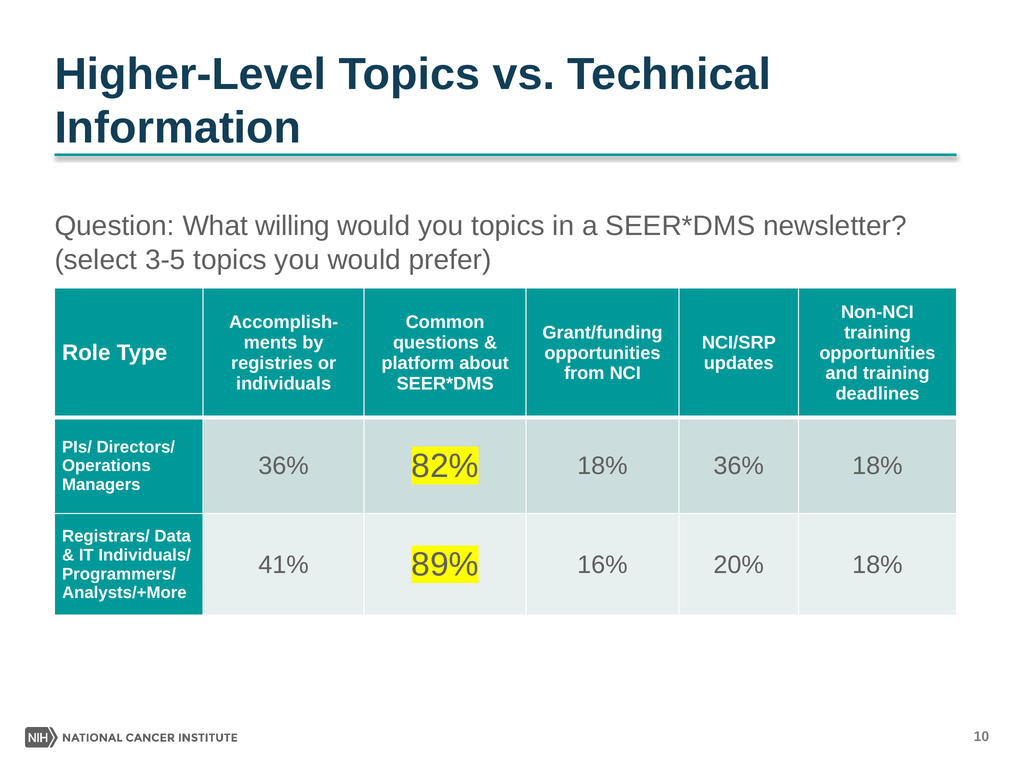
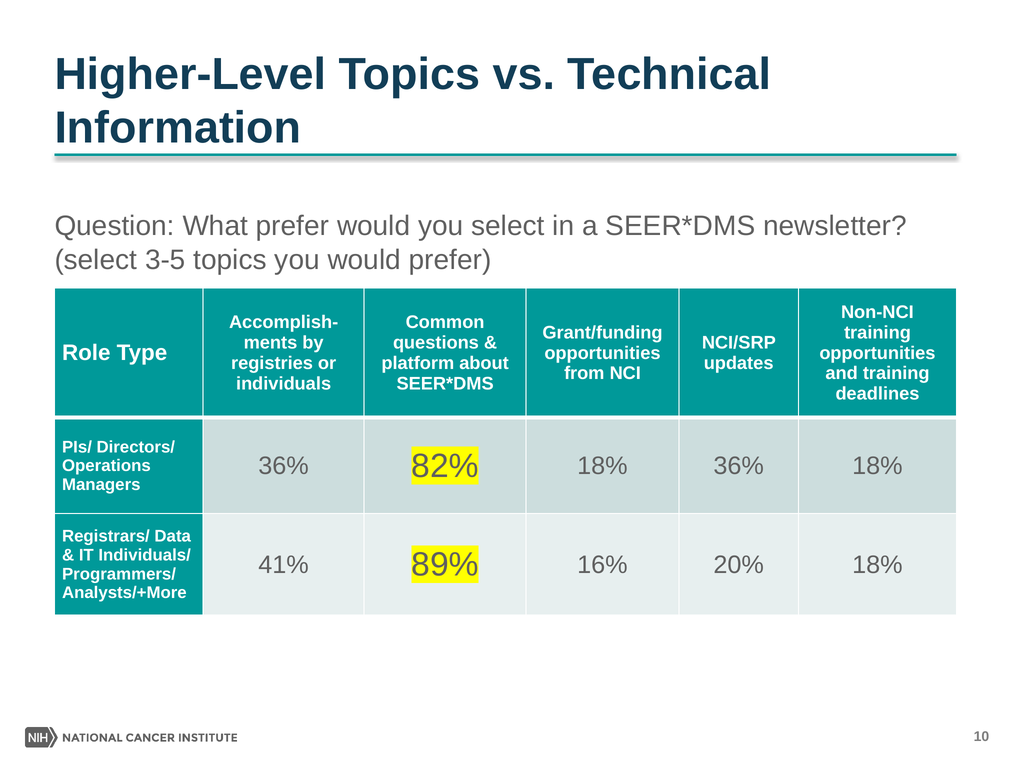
What willing: willing -> prefer
you topics: topics -> select
